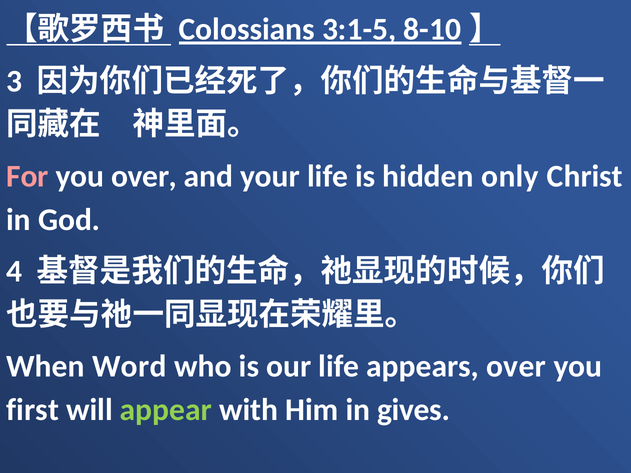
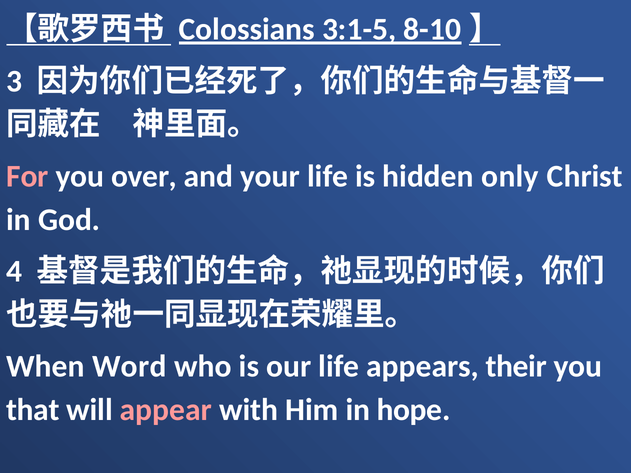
appears over: over -> their
first: first -> that
appear colour: light green -> pink
gives: gives -> hope
